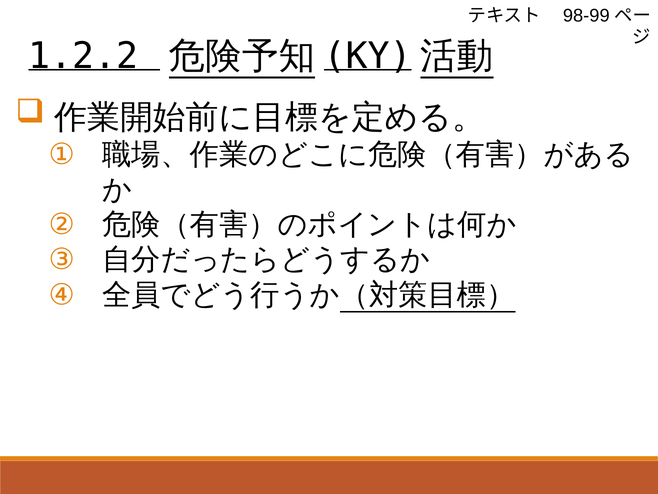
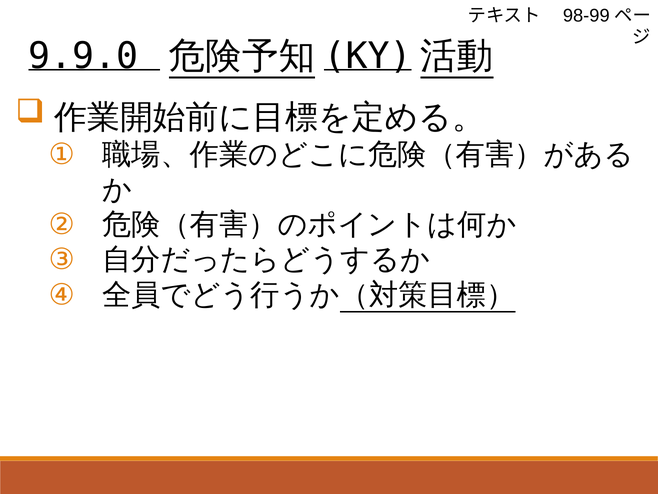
1.2.2: 1.2.2 -> 9.9.0
